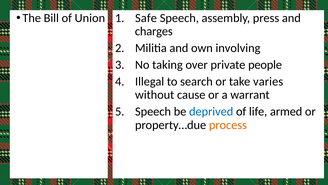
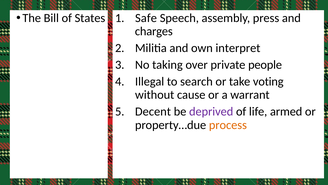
Union: Union -> States
involving: involving -> interpret
varies: varies -> voting
Speech at (153, 111): Speech -> Decent
deprived colour: blue -> purple
